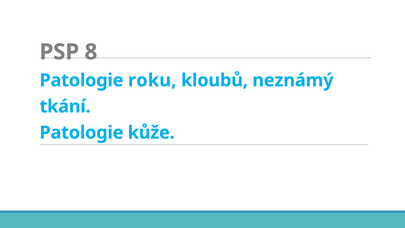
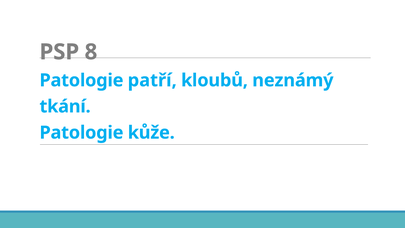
roku: roku -> patří
